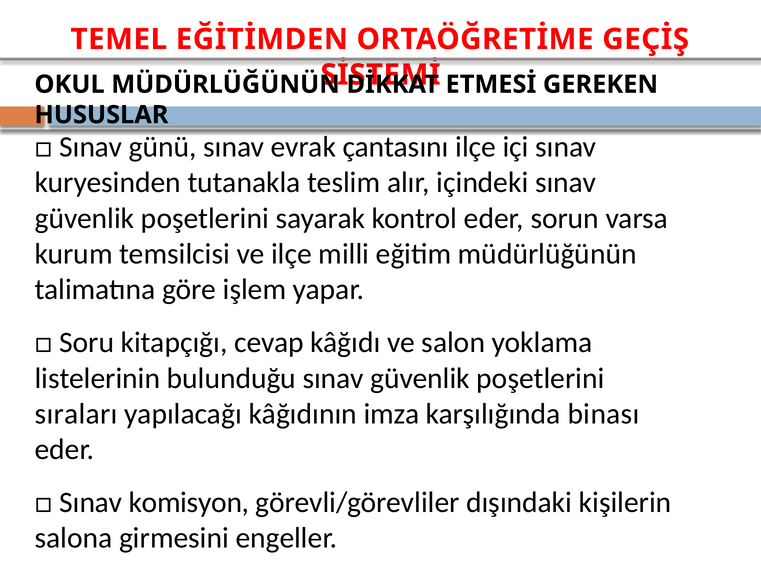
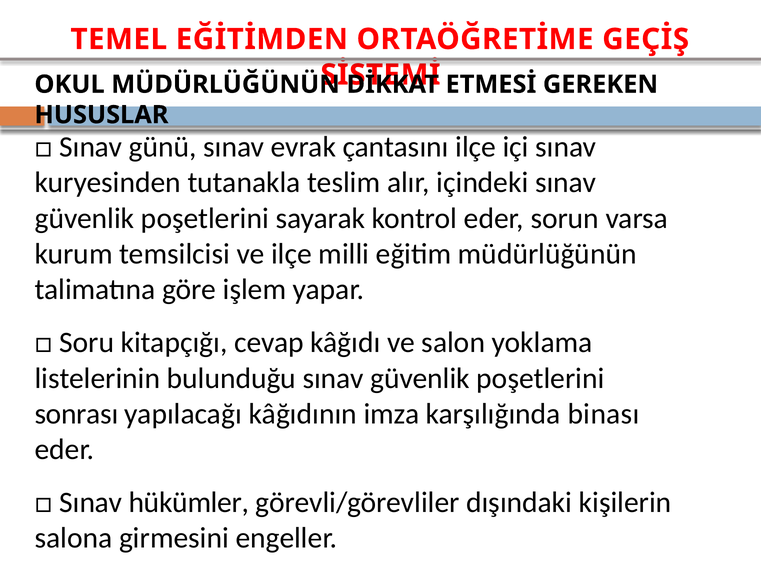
sıraları: sıraları -> sonrası
komisyon: komisyon -> hükümler
